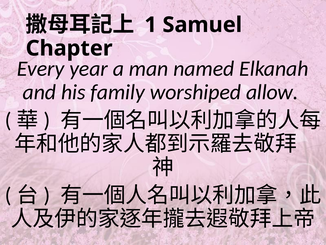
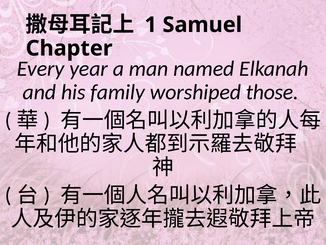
allow: allow -> those
